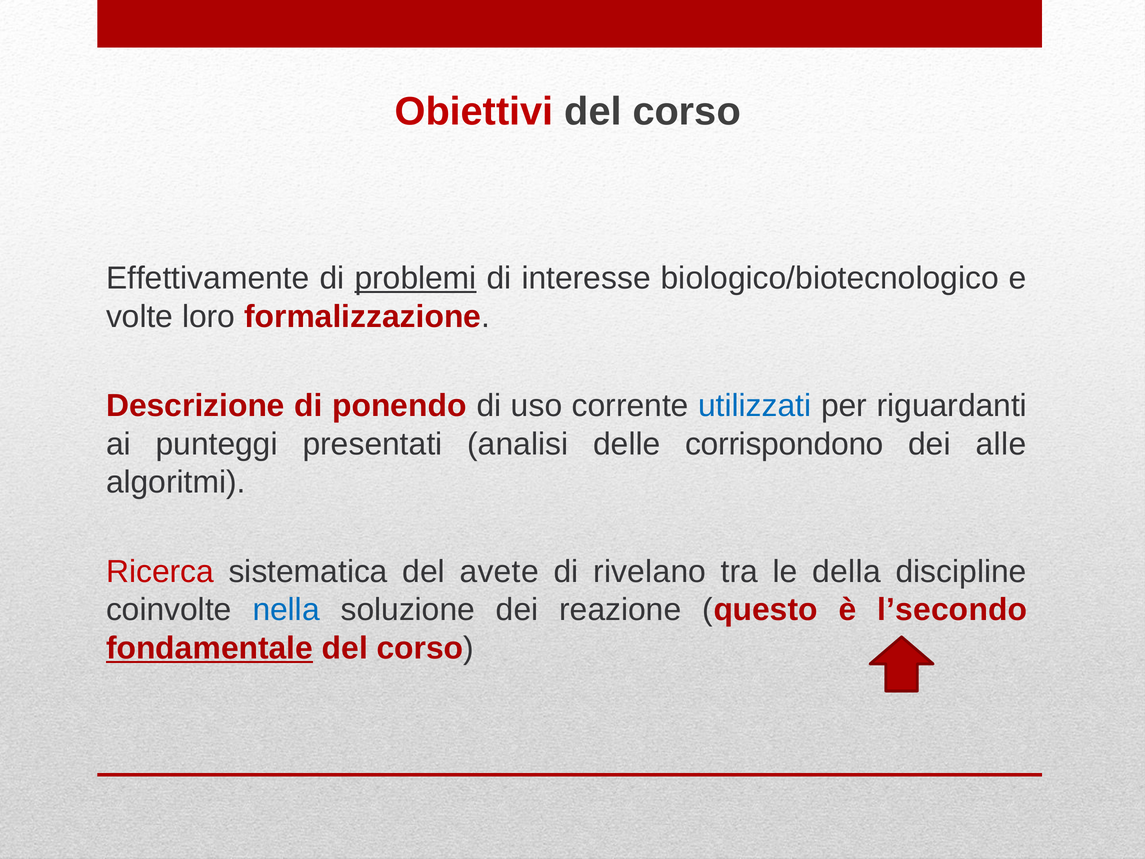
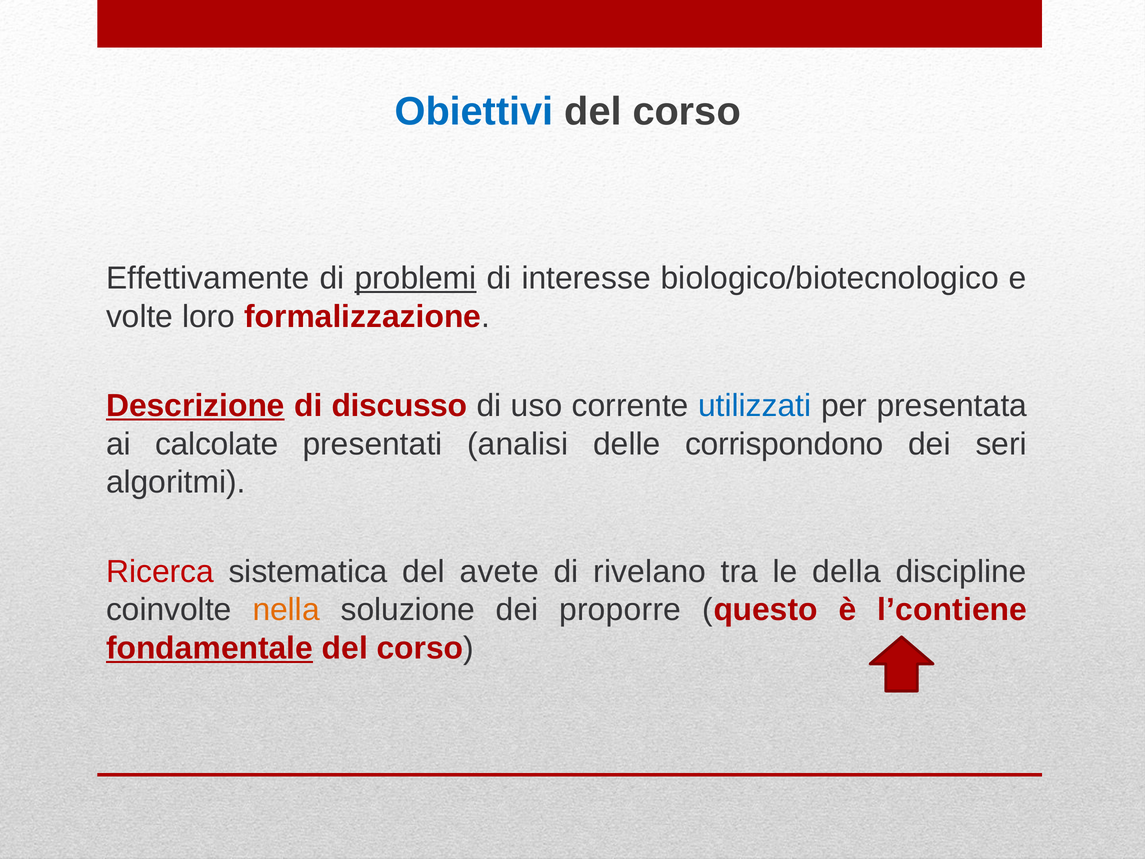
Obiettivi colour: red -> blue
Descrizione underline: none -> present
ponendo: ponendo -> discusso
riguardanti: riguardanti -> presentata
punteggi: punteggi -> calcolate
alle: alle -> seri
nella colour: blue -> orange
reazione: reazione -> proporre
l’secondo: l’secondo -> l’contiene
